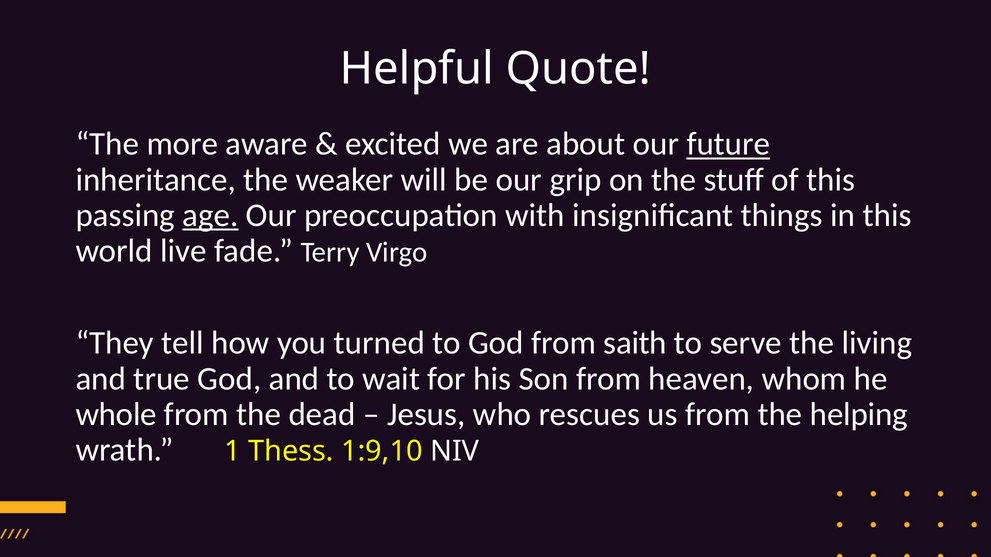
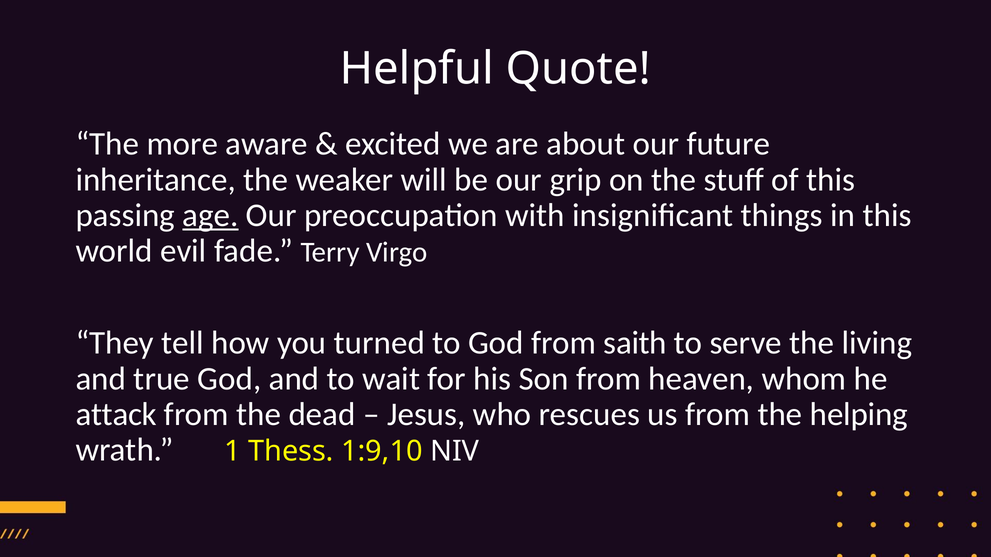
future underline: present -> none
live: live -> evil
whole: whole -> attack
